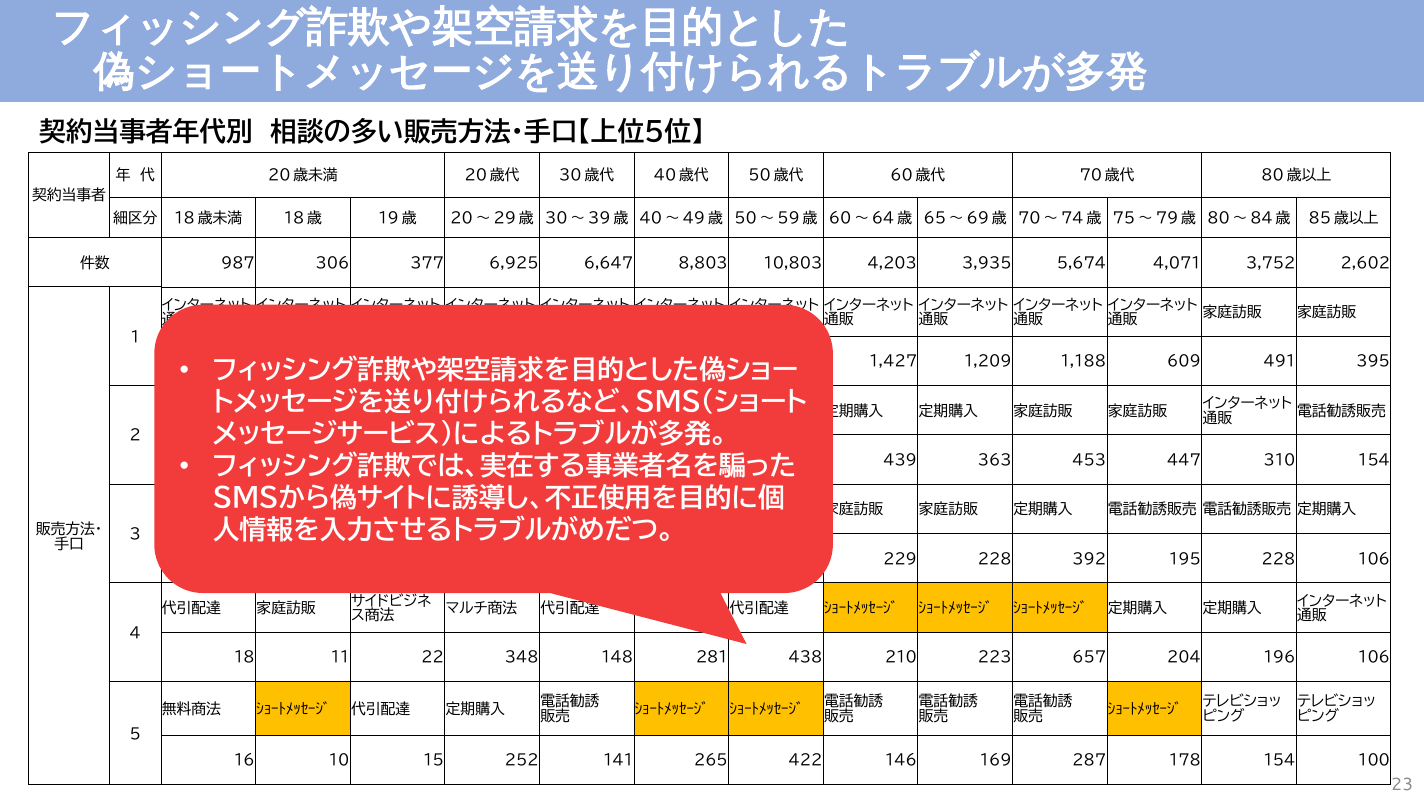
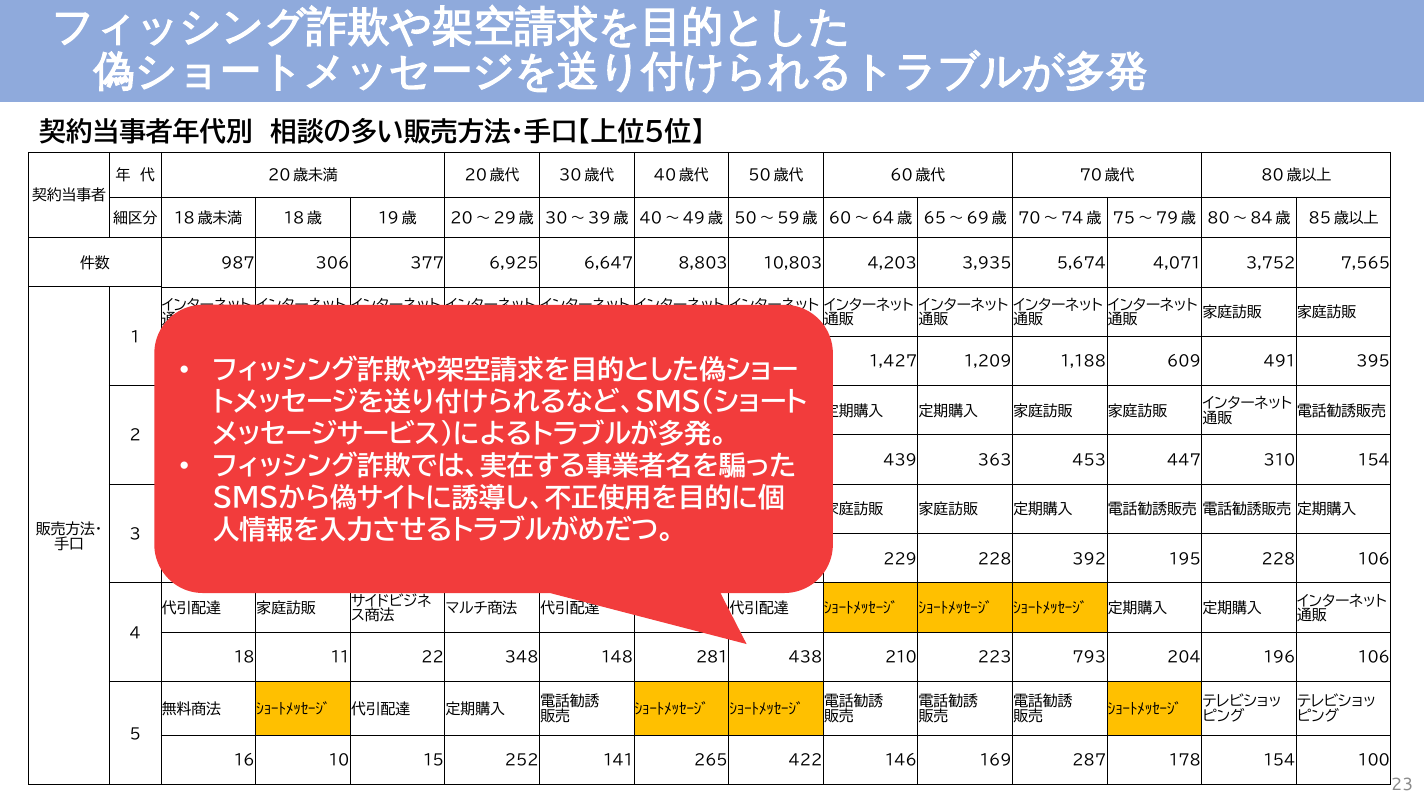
2,602: 2,602 -> 7,565
657: 657 -> 793
